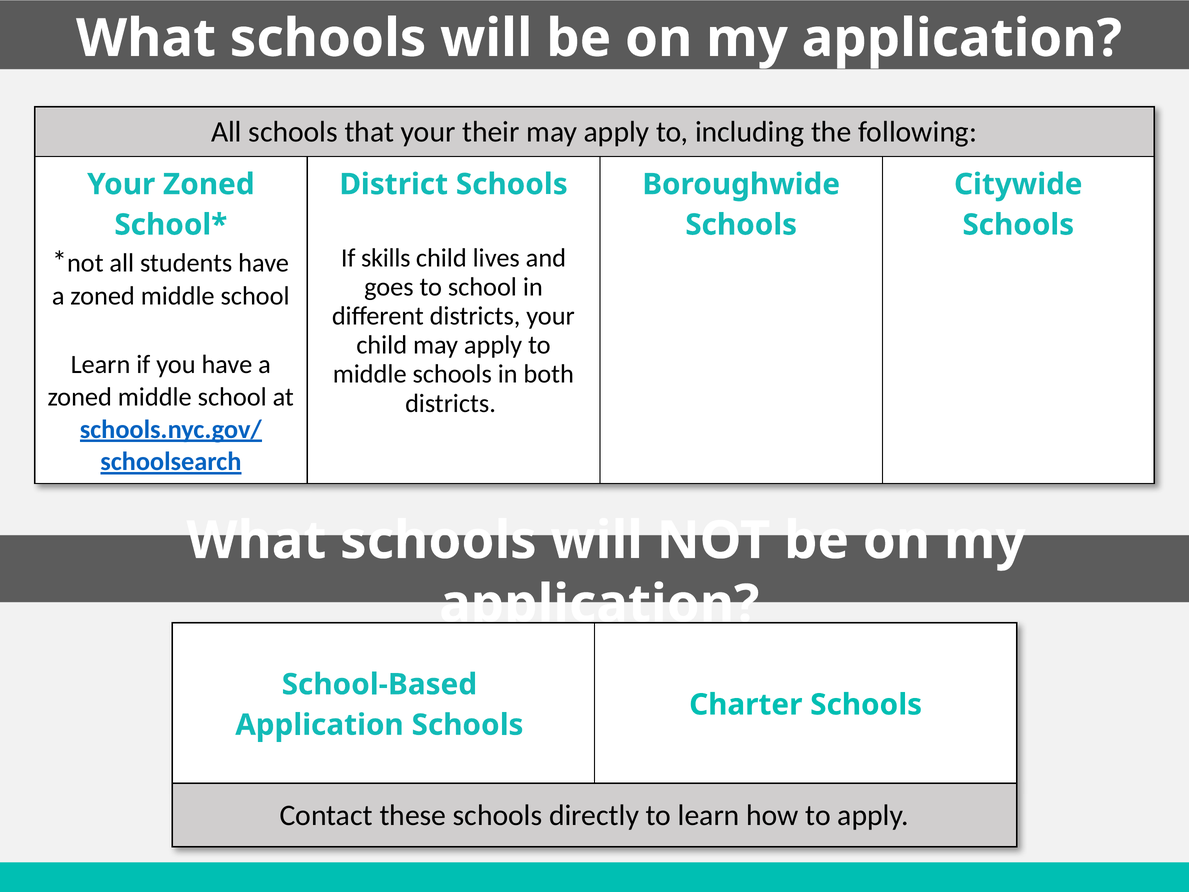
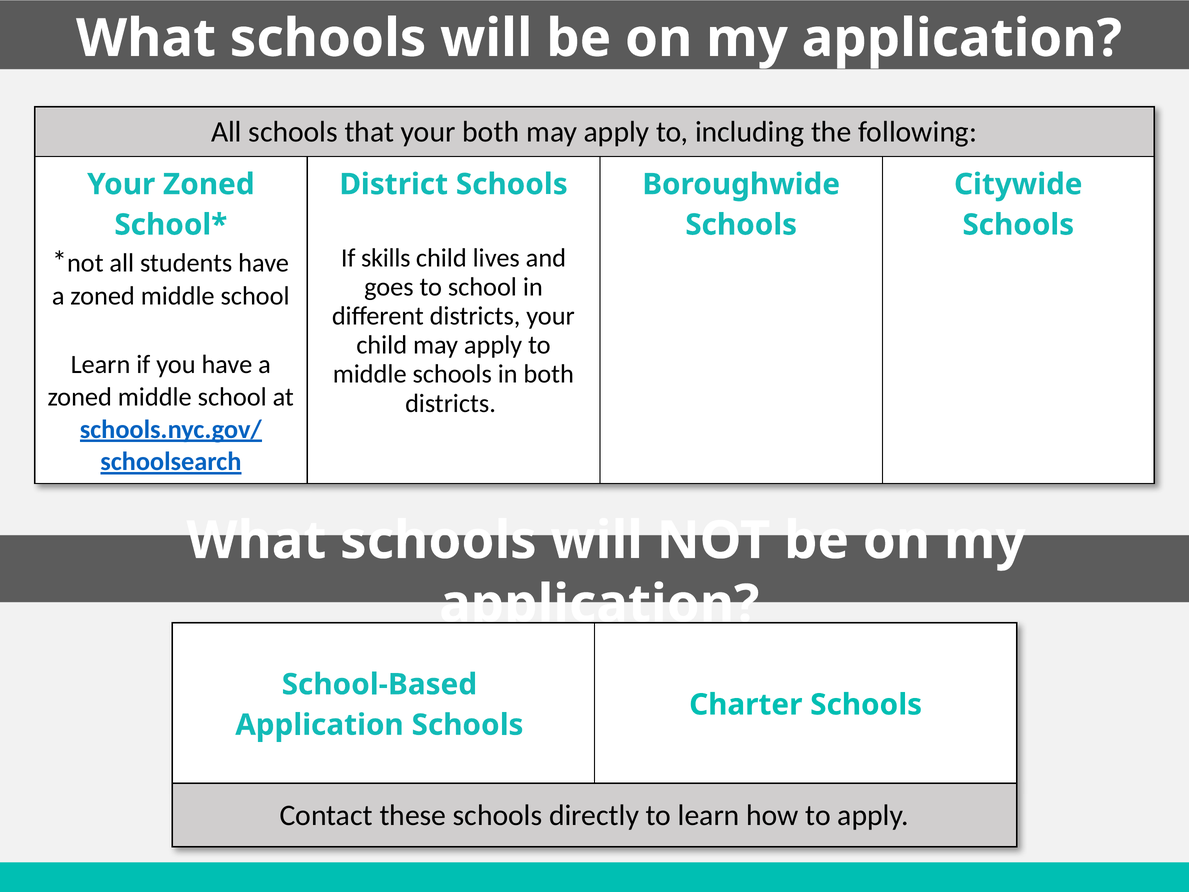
your their: their -> both
